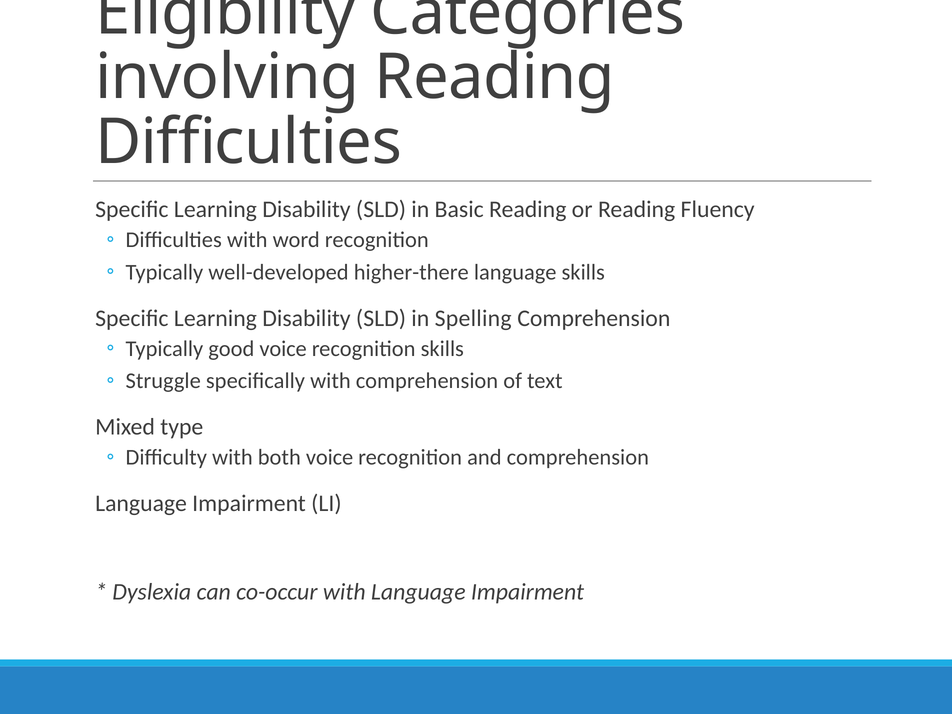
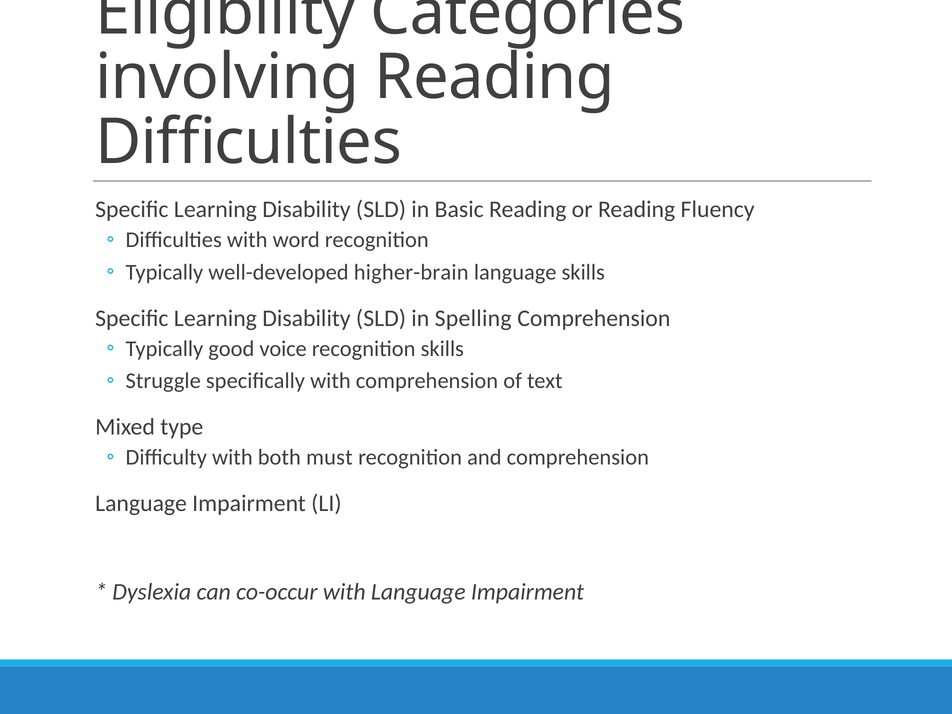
higher-there: higher-there -> higher-brain
both voice: voice -> must
